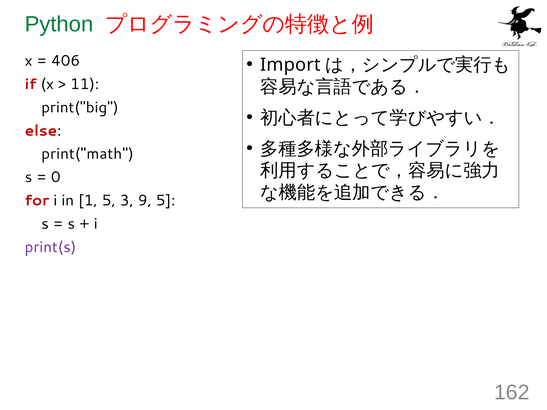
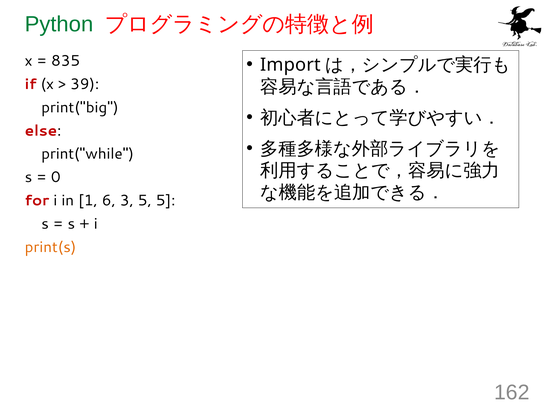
406: 406 -> 835
11: 11 -> 39
print("math: print("math -> print("while
1 5: 5 -> 6
3 9: 9 -> 5
print(s colour: purple -> orange
